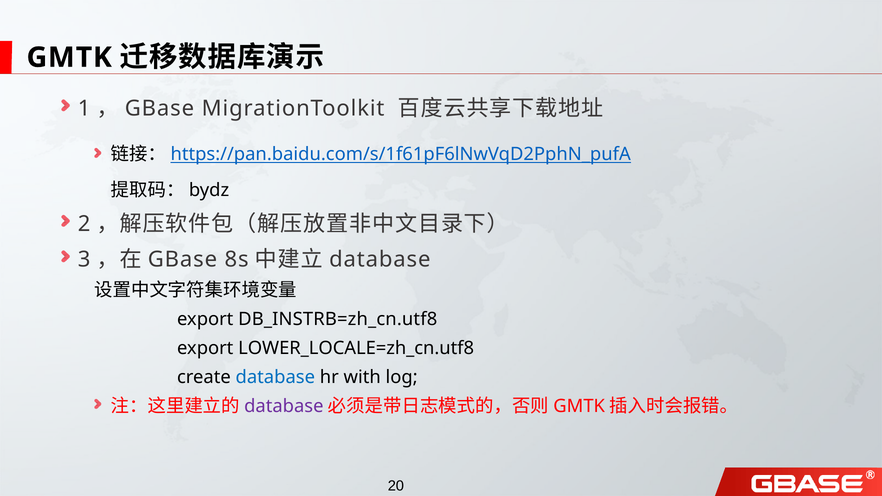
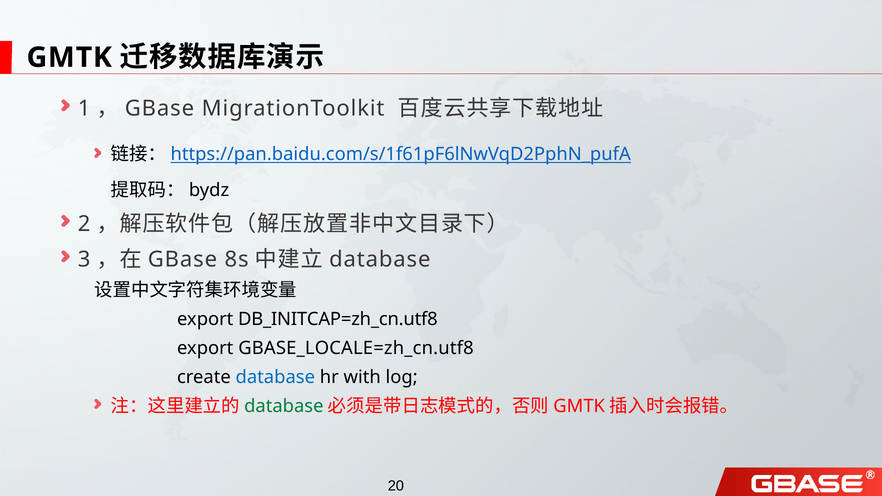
DB_INSTRB=zh_cn.utf8: DB_INSTRB=zh_cn.utf8 -> DB_INITCAP=zh_cn.utf8
LOWER_LOCALE=zh_cn.utf8: LOWER_LOCALE=zh_cn.utf8 -> GBASE_LOCALE=zh_cn.utf8
database at (284, 407) colour: purple -> green
